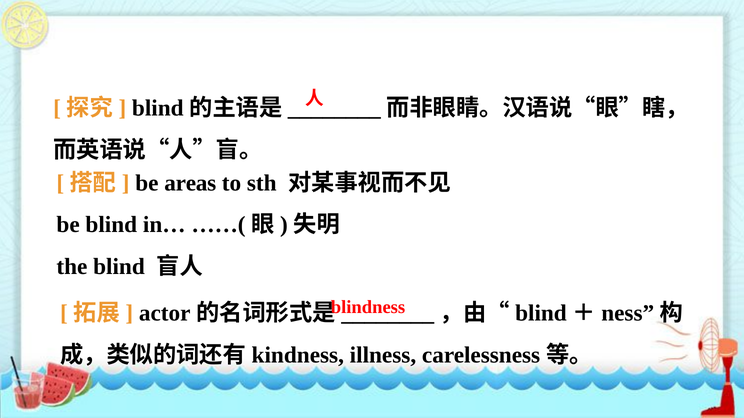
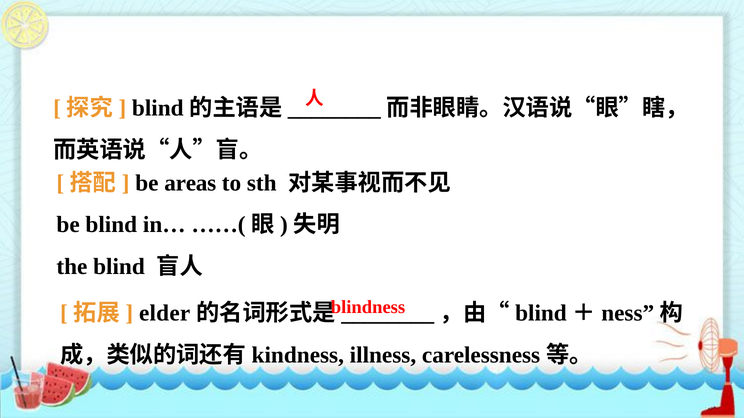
actor: actor -> elder
